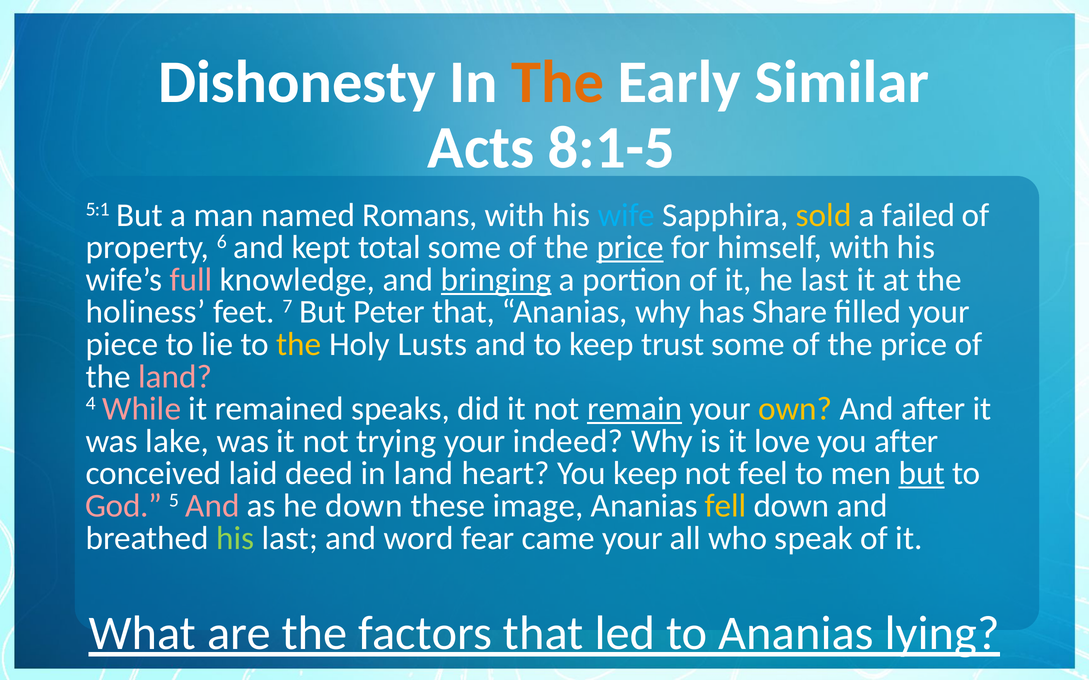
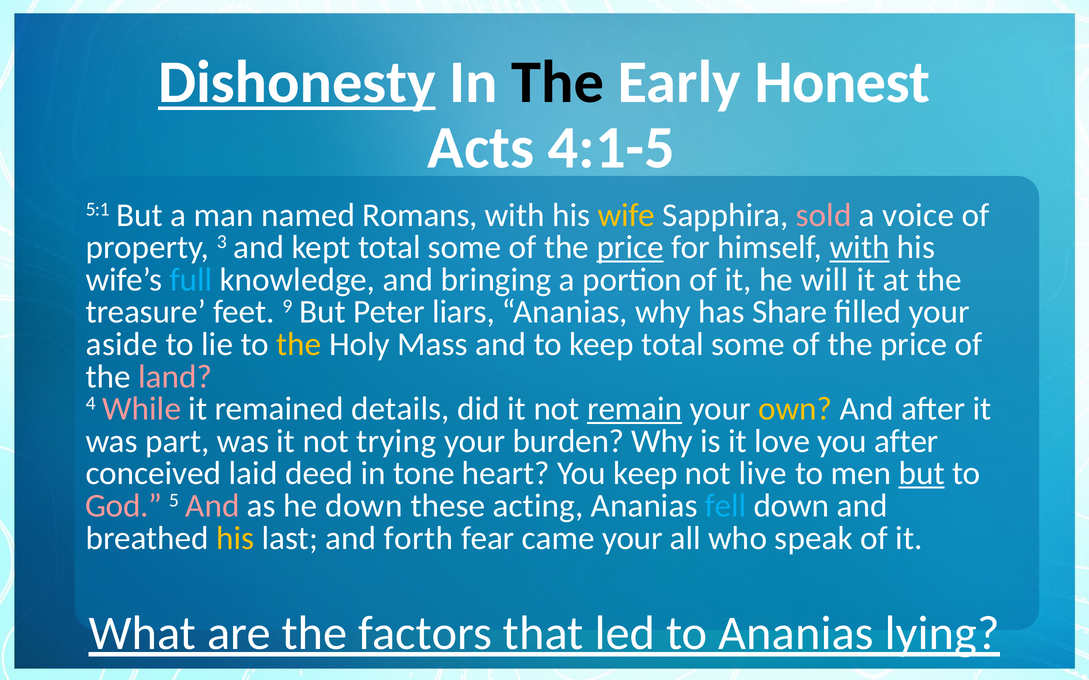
Dishonesty underline: none -> present
The at (558, 83) colour: orange -> black
Similar: Similar -> Honest
8:1-5: 8:1-5 -> 4:1-5
wife colour: light blue -> yellow
sold colour: yellow -> pink
failed: failed -> voice
6: 6 -> 3
with at (860, 248) underline: none -> present
full colour: pink -> light blue
bringing underline: present -> none
he last: last -> will
holiness: holiness -> treasure
7: 7 -> 9
Peter that: that -> liars
piece: piece -> aside
Lusts: Lusts -> Mass
keep trust: trust -> total
speaks: speaks -> details
lake: lake -> part
indeed: indeed -> burden
in land: land -> tone
feel: feel -> live
image: image -> acting
fell colour: yellow -> light blue
his at (235, 539) colour: light green -> yellow
word: word -> forth
